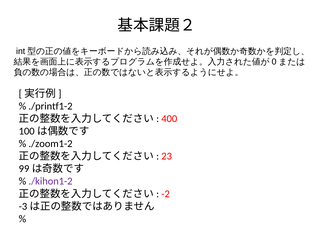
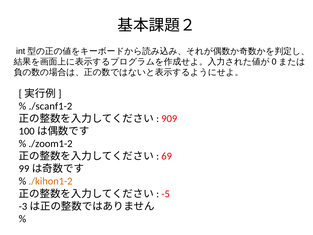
./printf1-2: ./printf1-2 -> ./scanf1-2
400: 400 -> 909
23: 23 -> 69
./kihon1-2 colour: purple -> orange
-2: -2 -> -5
